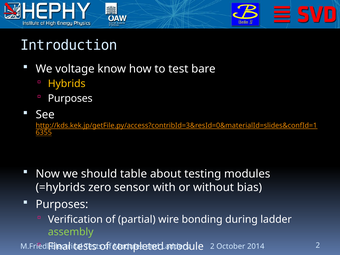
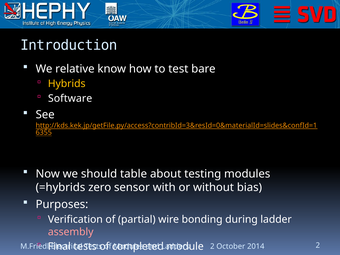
voltage: voltage -> relative
Purposes at (70, 98): Purposes -> Software
assembly colour: light green -> pink
